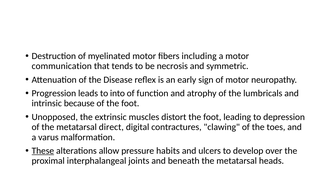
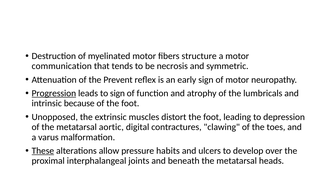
including: including -> structure
Disease: Disease -> Prevent
Progression underline: none -> present
to into: into -> sign
direct: direct -> aortic
